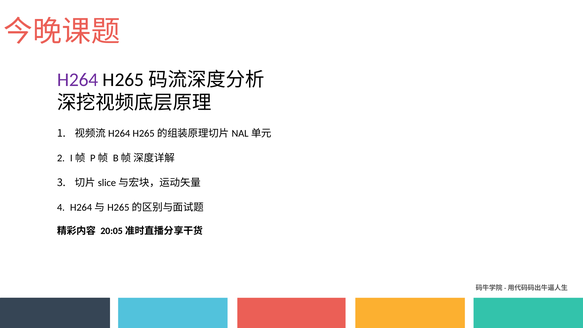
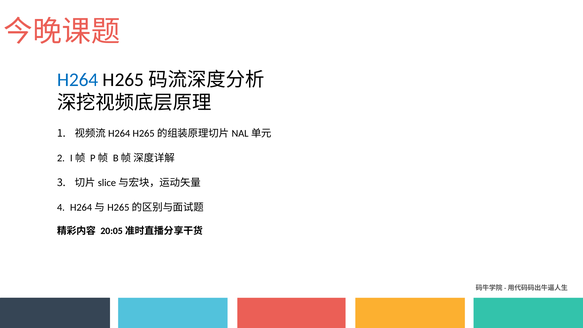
H264 colour: purple -> blue
